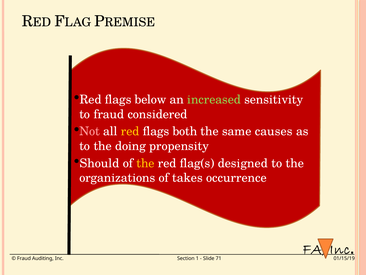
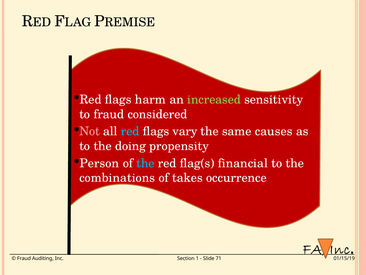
below: below -> harm
red at (130, 131) colour: yellow -> light blue
both: both -> vary
Should: Should -> Person
the at (145, 163) colour: yellow -> light blue
designed: designed -> financial
organizations: organizations -> combinations
